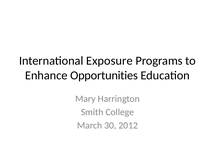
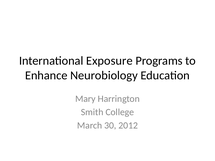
Opportunities: Opportunities -> Neurobiology
